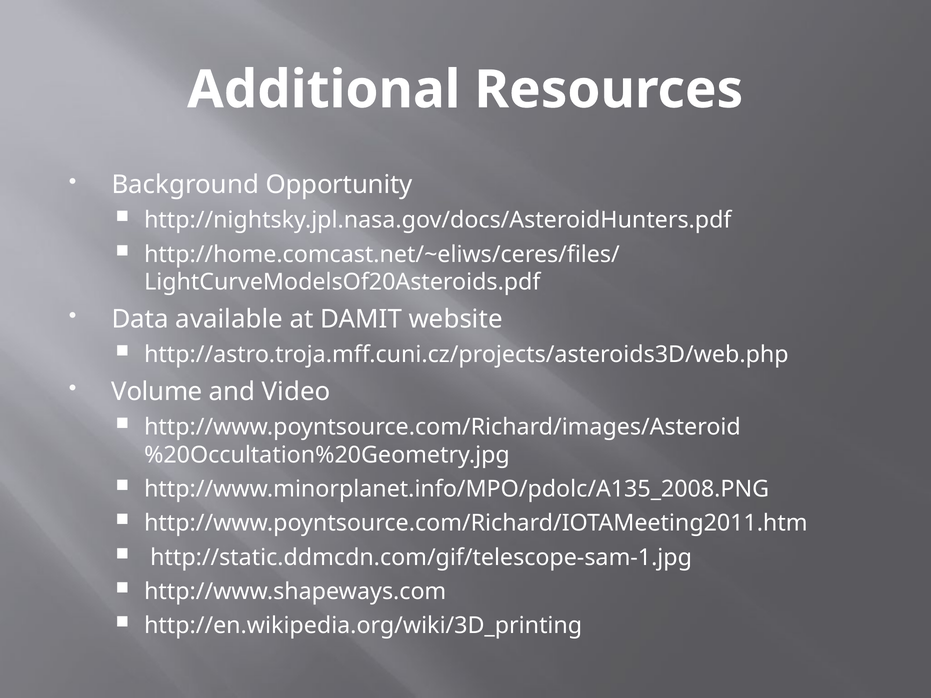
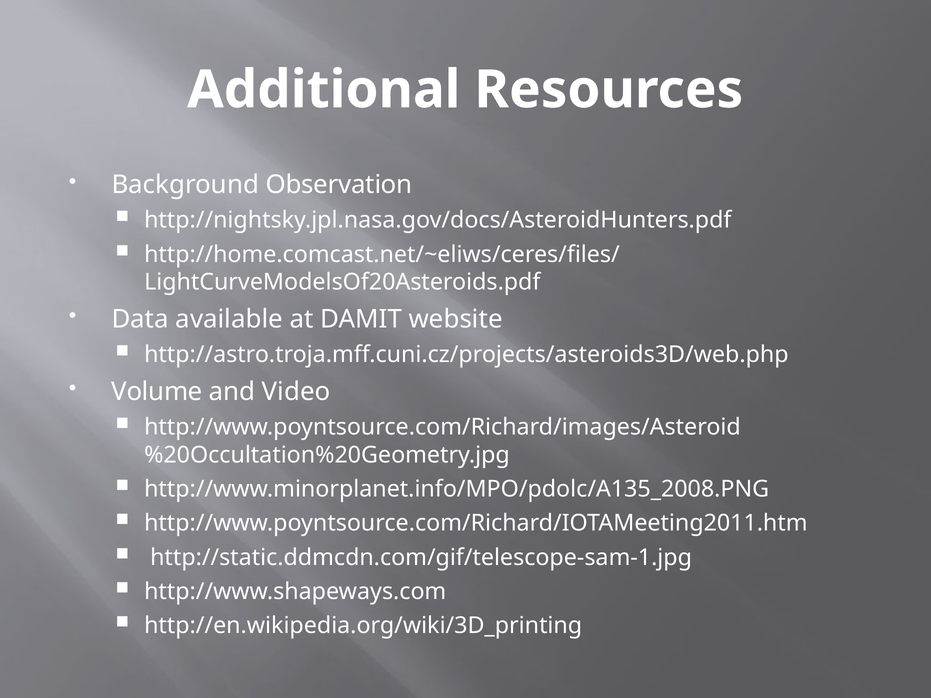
Opportunity: Opportunity -> Observation
